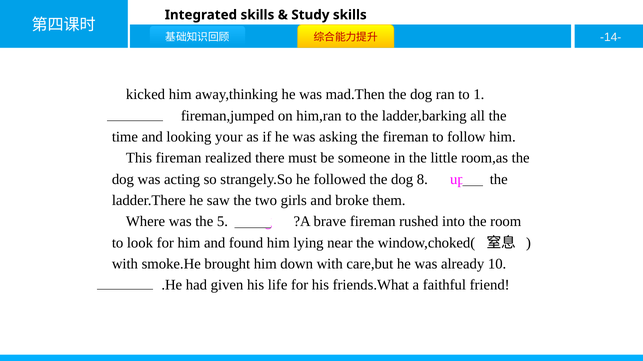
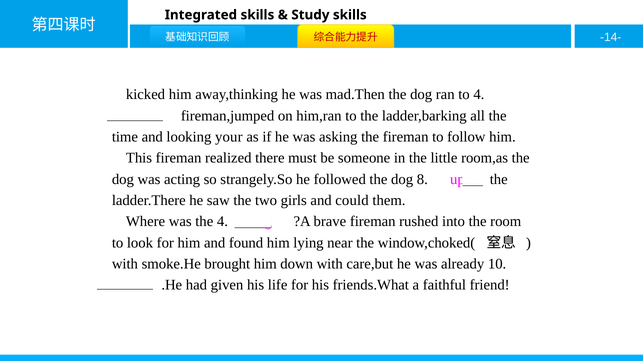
to 1: 1 -> 4
broke: broke -> could
the 5: 5 -> 4
